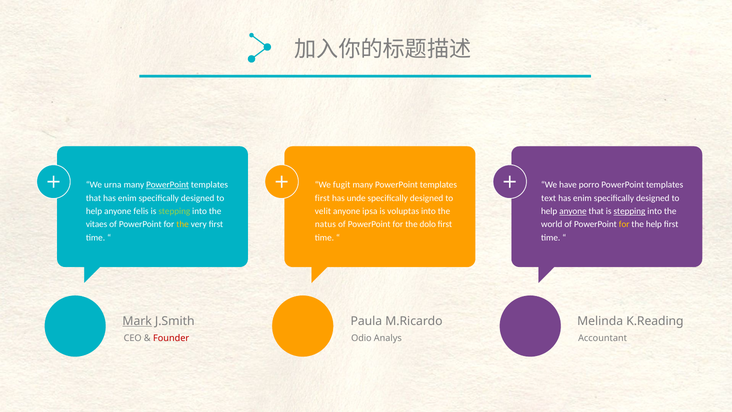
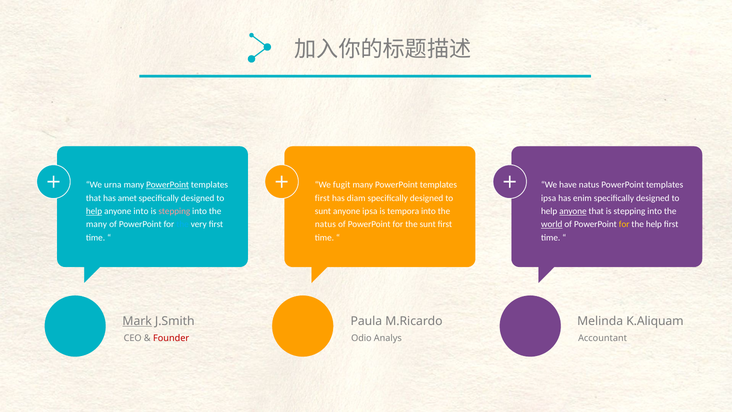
have porro: porro -> natus
that has enim: enim -> amet
unde: unde -> diam
text at (549, 198): text -> ipsa
help at (94, 211) underline: none -> present
anyone felis: felis -> into
stepping at (174, 211) colour: light green -> pink
velit at (323, 211): velit -> sunt
voluptas: voluptas -> tempora
stepping at (629, 211) underline: present -> none
vitaes at (97, 224): vitaes -> many
the at (183, 224) colour: yellow -> light blue
the dolo: dolo -> sunt
world underline: none -> present
K.Reading: K.Reading -> K.Aliquam
